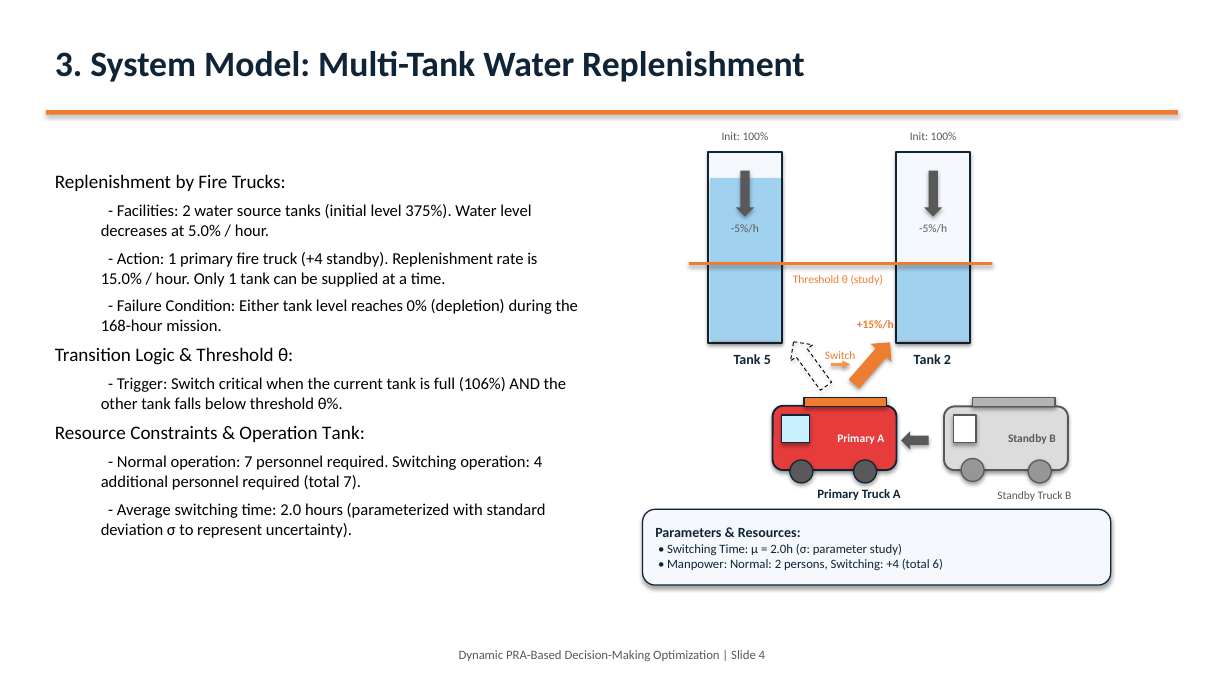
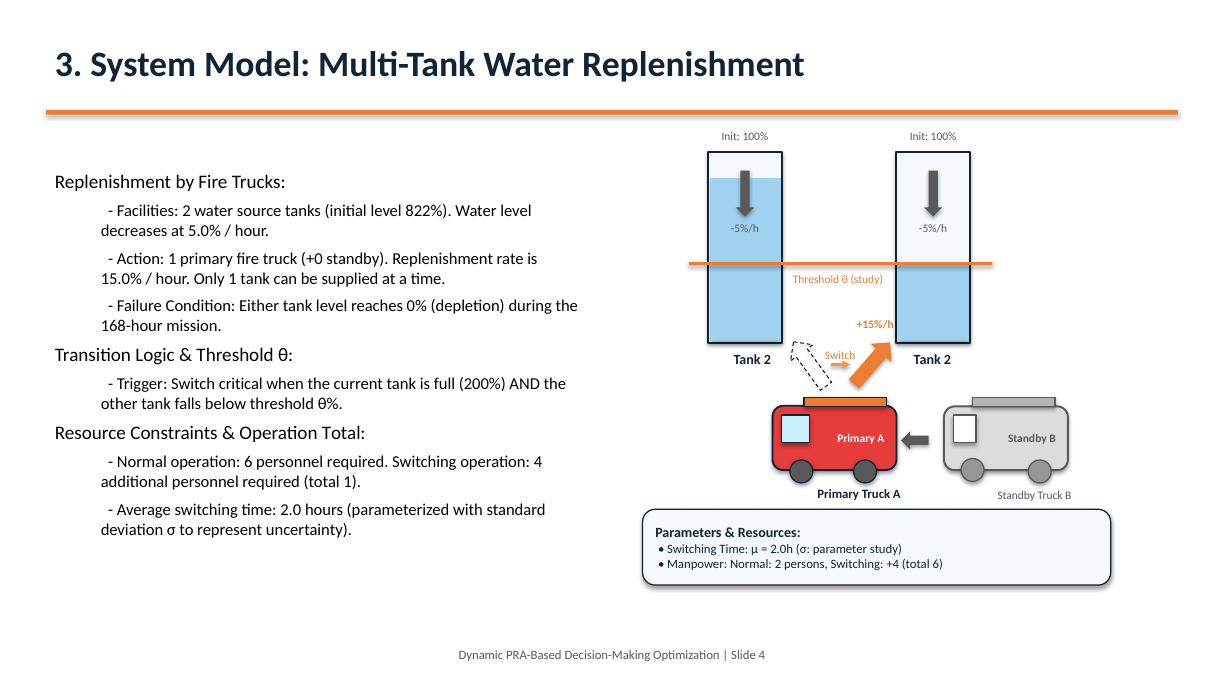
375%: 375% -> 822%
truck +4: +4 -> +0
5 at (767, 360): 5 -> 2
106%: 106% -> 200%
Operation Tank: Tank -> Total
operation 7: 7 -> 6
total 7: 7 -> 1
